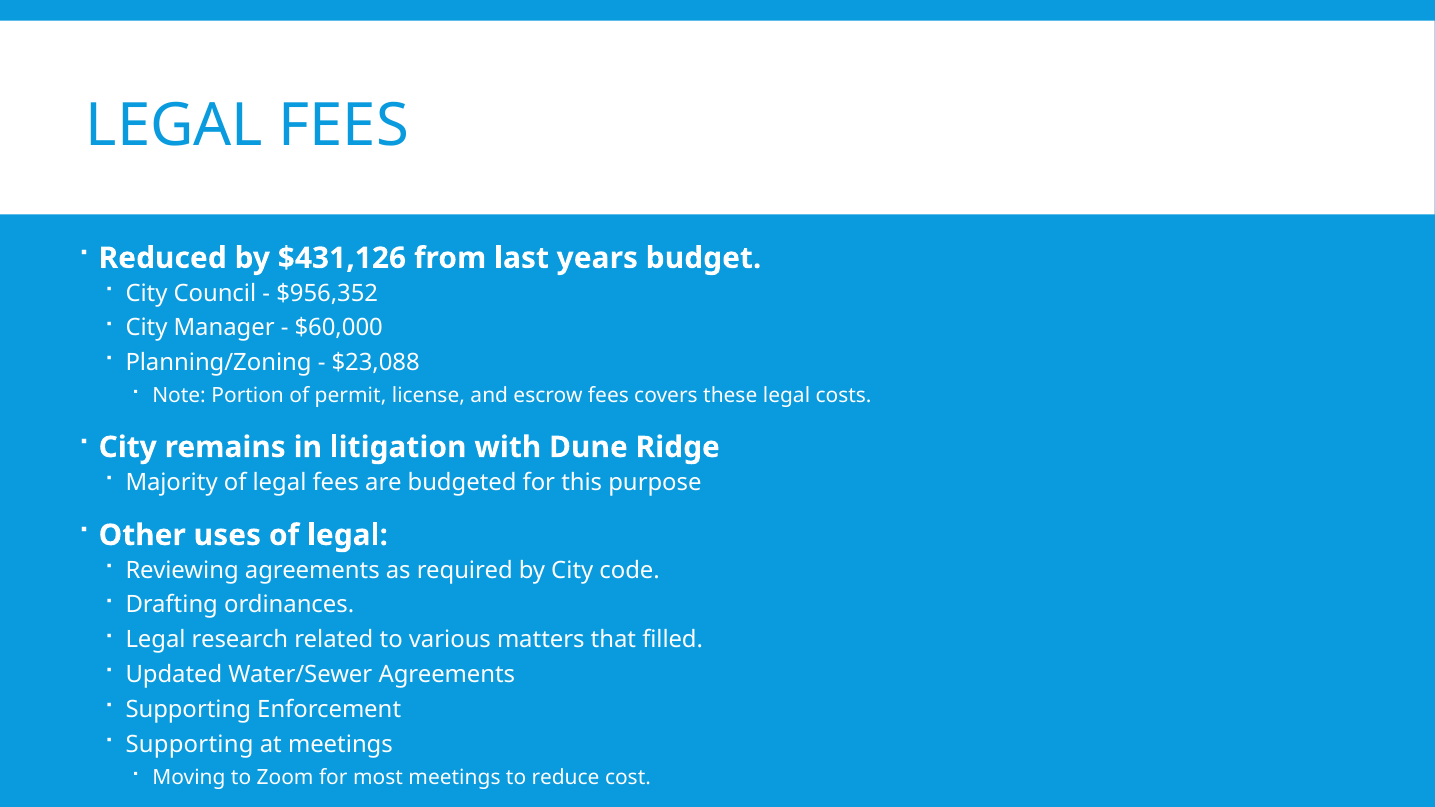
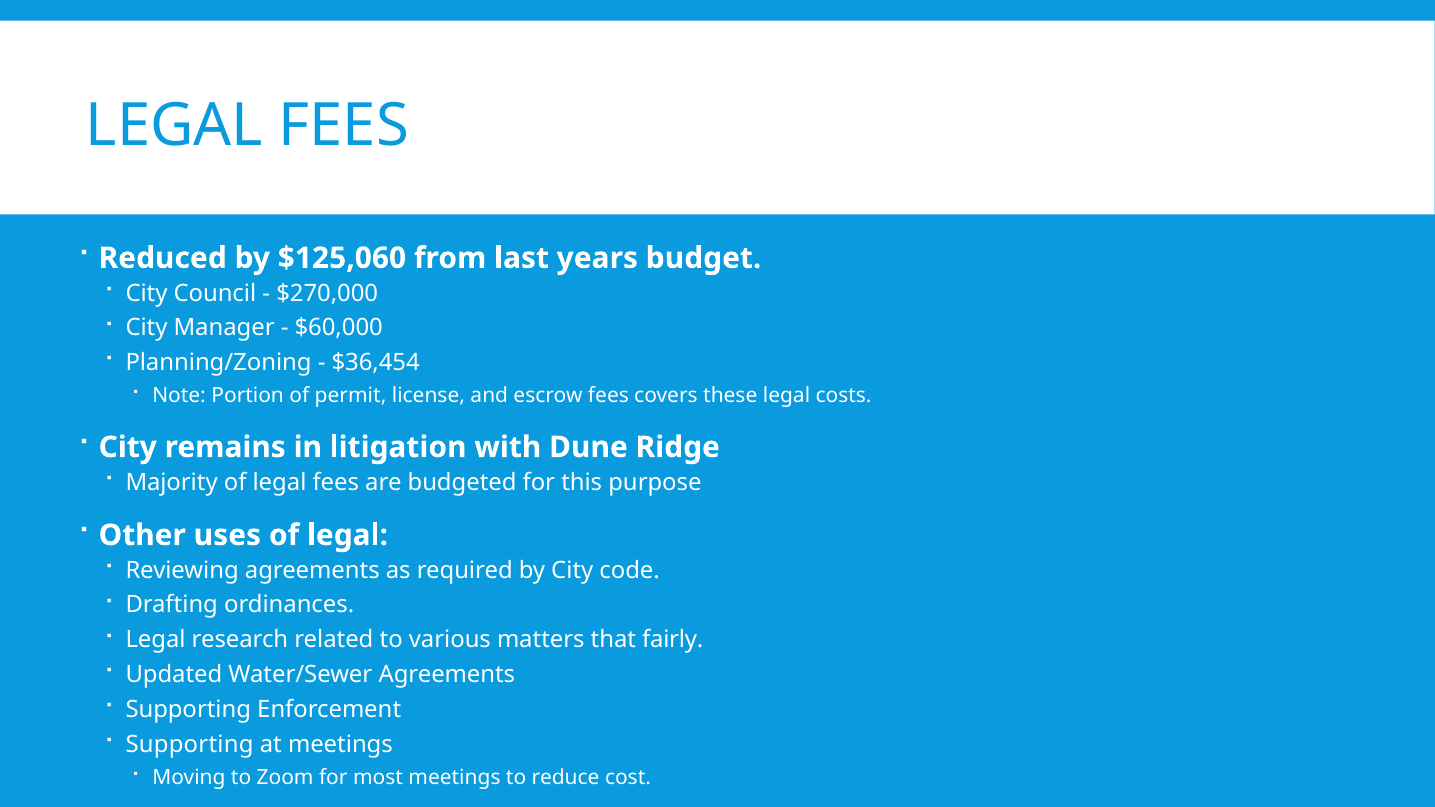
$431,126: $431,126 -> $125,060
$956,352: $956,352 -> $270,000
$23,088: $23,088 -> $36,454
filled: filled -> fairly
